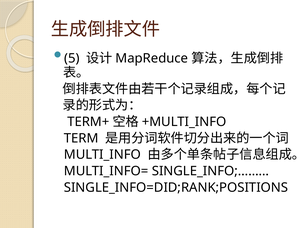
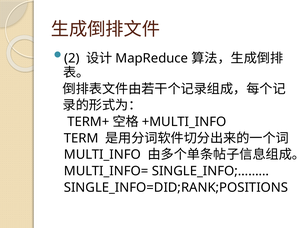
5: 5 -> 2
